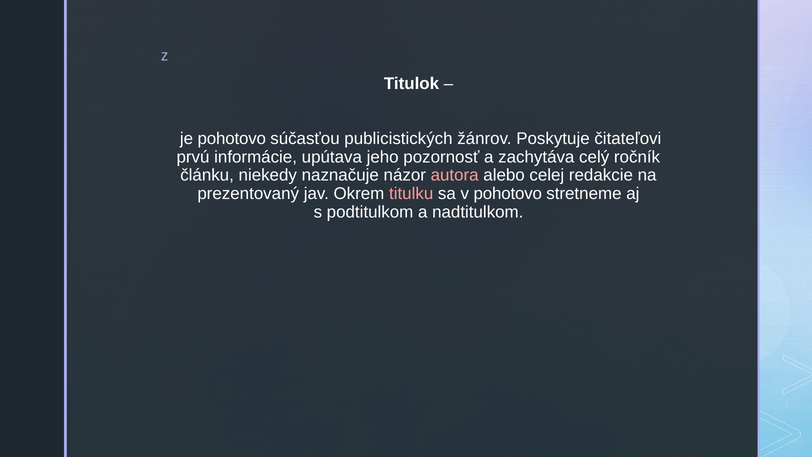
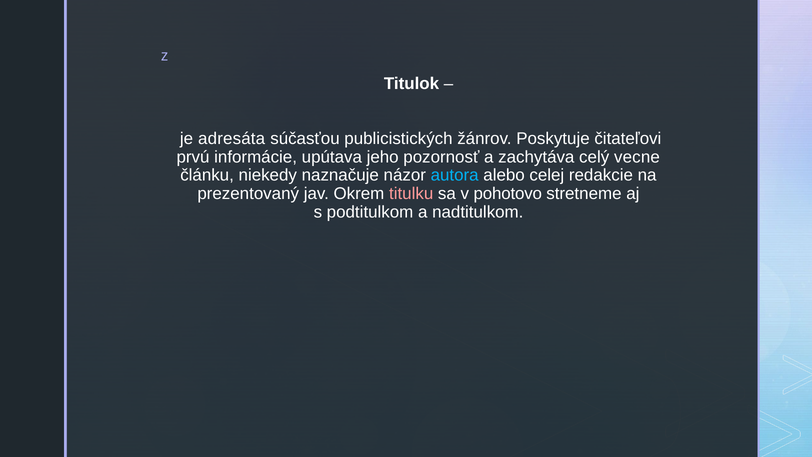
je pohotovo: pohotovo -> adresáta
ročník: ročník -> vecne
autora colour: pink -> light blue
